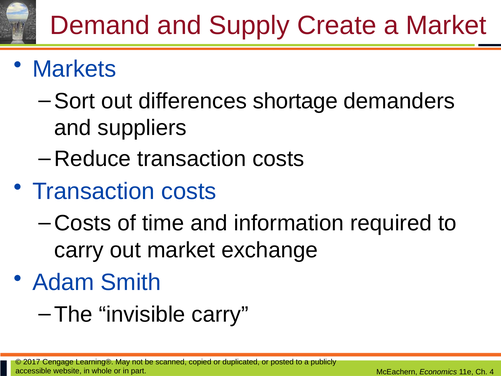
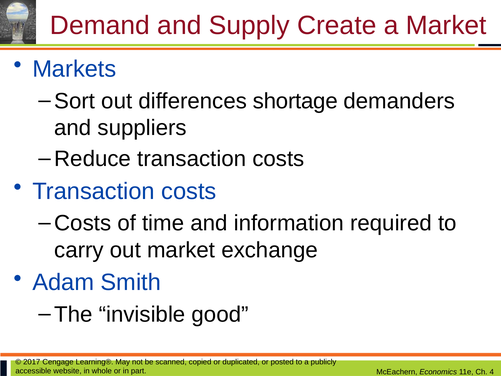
invisible carry: carry -> good
